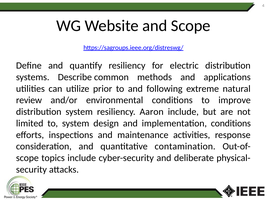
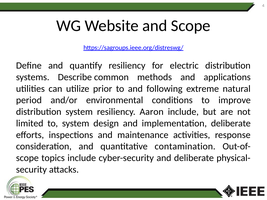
review: review -> period
implementation conditions: conditions -> deliberate
